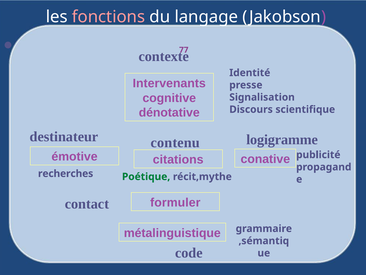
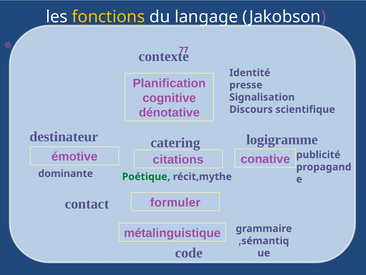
fonctions colour: pink -> yellow
Intervenants: Intervenants -> Planification
contenu: contenu -> catering
recherches: recherches -> dominante
